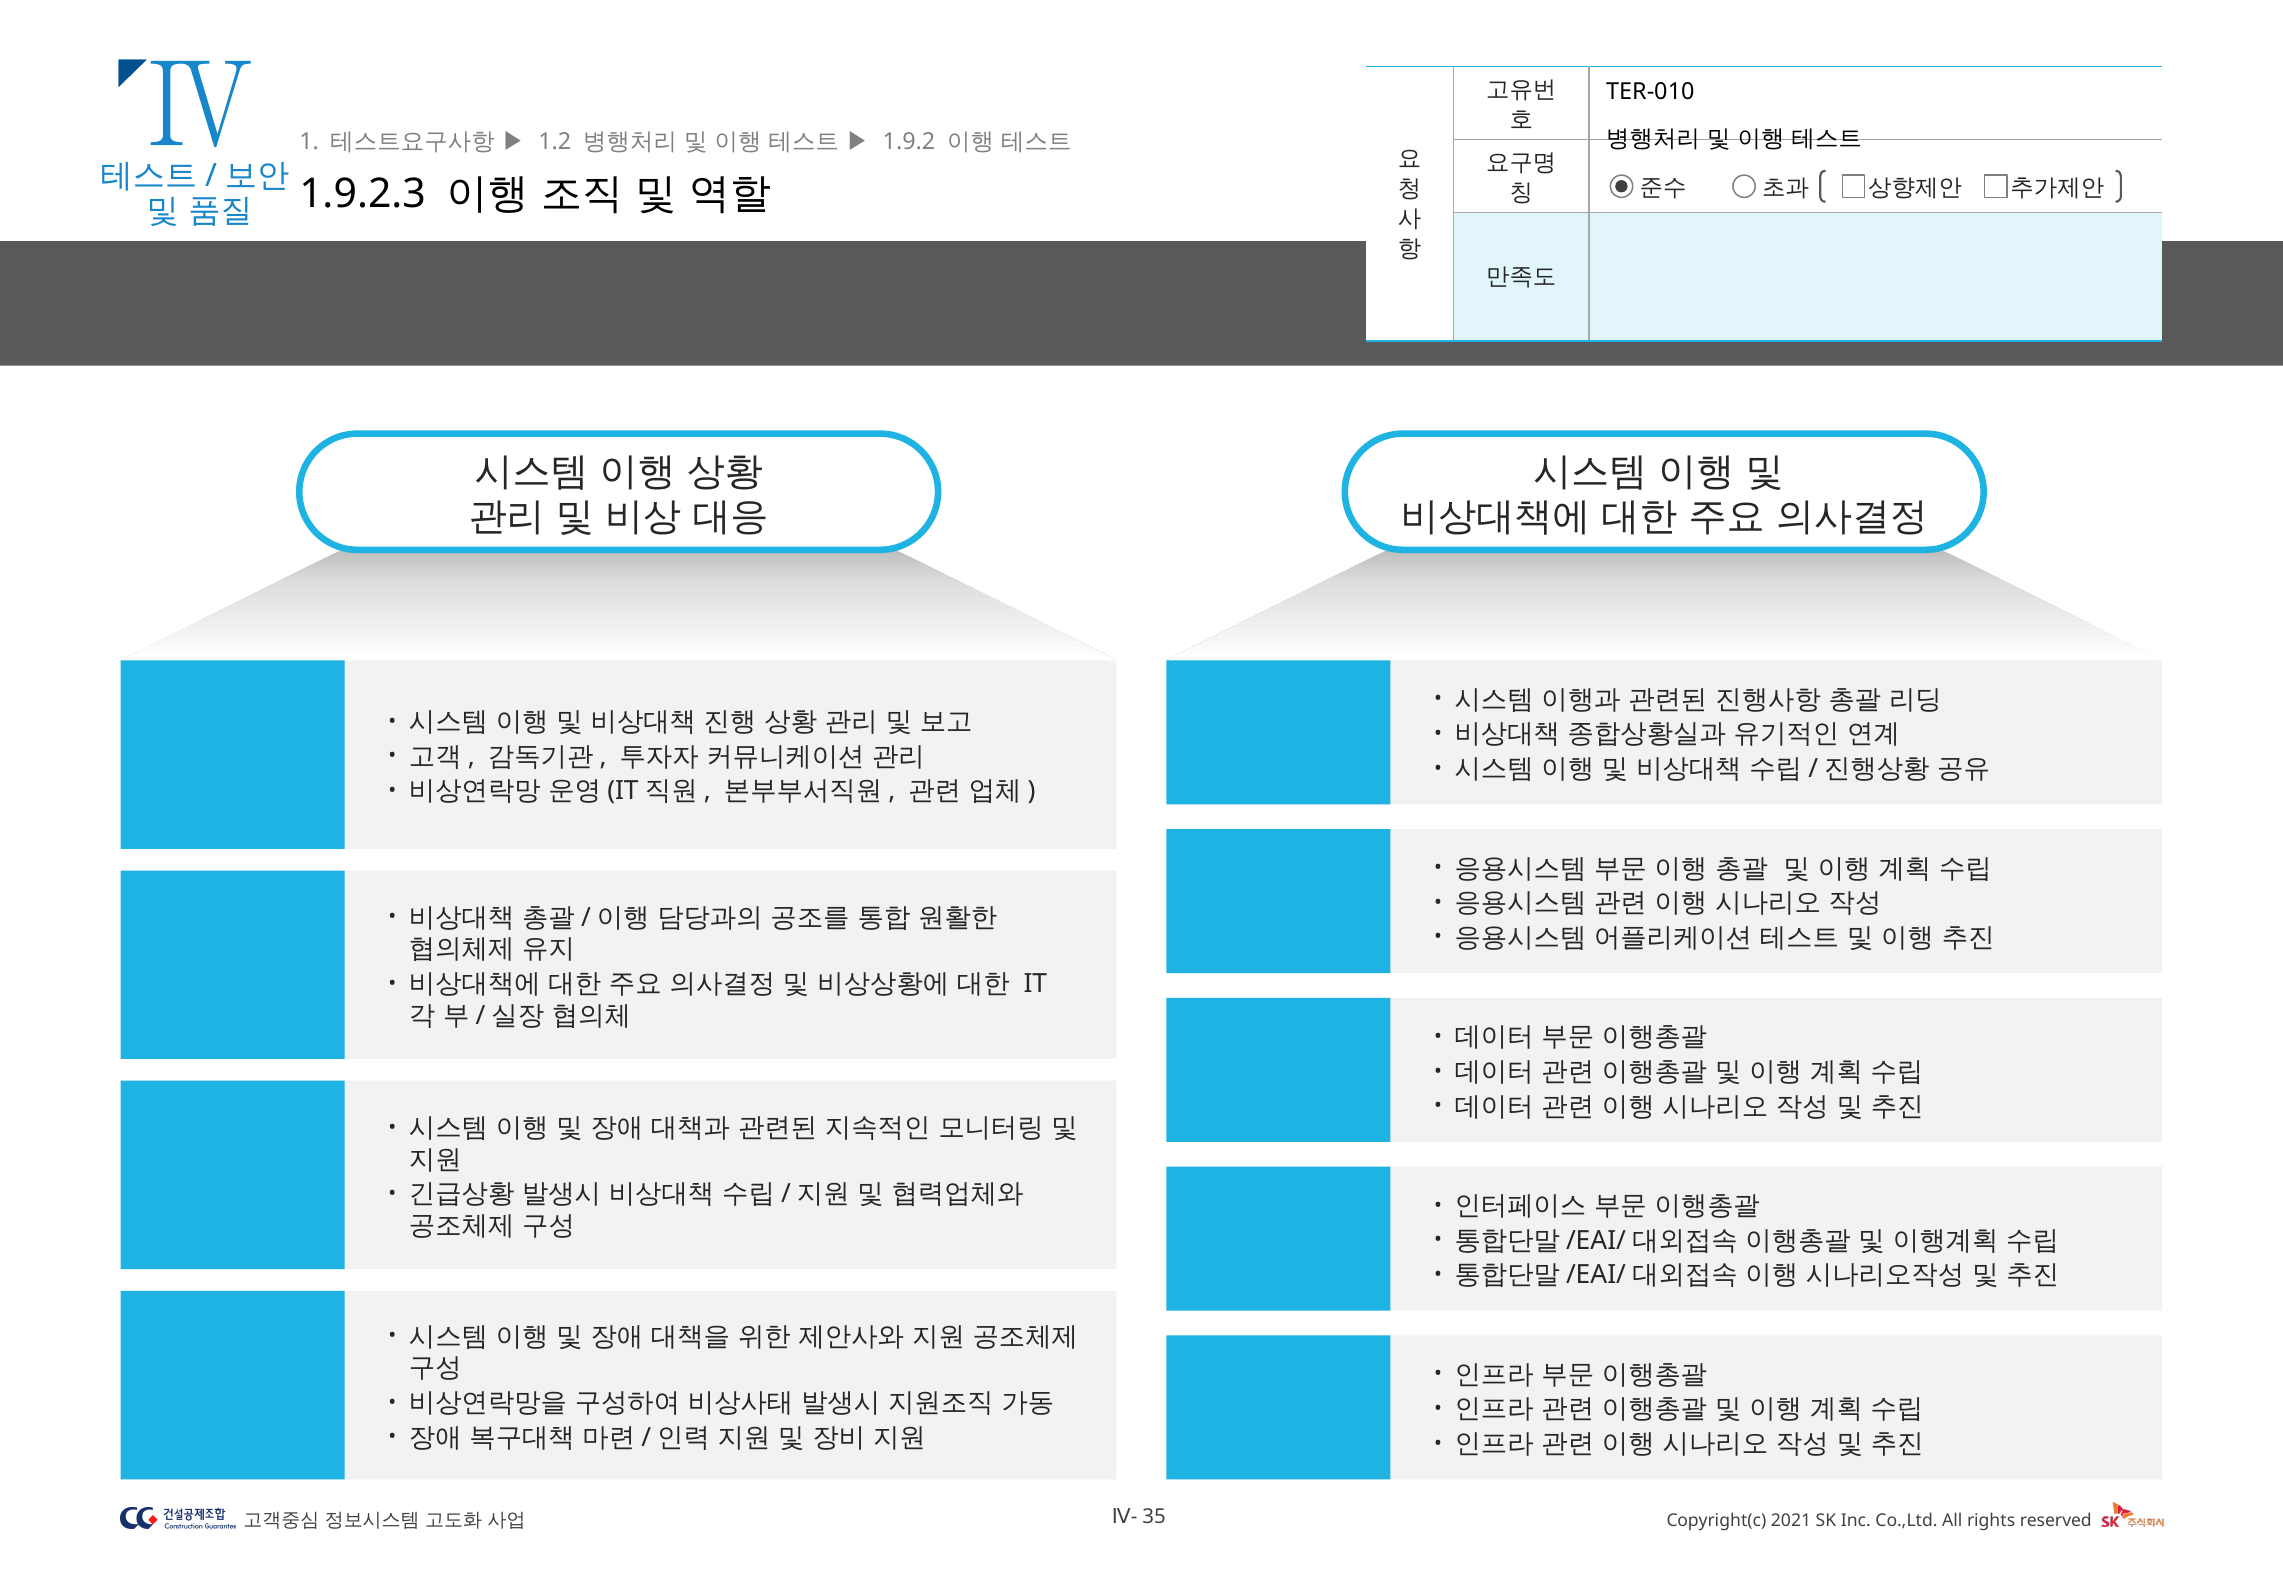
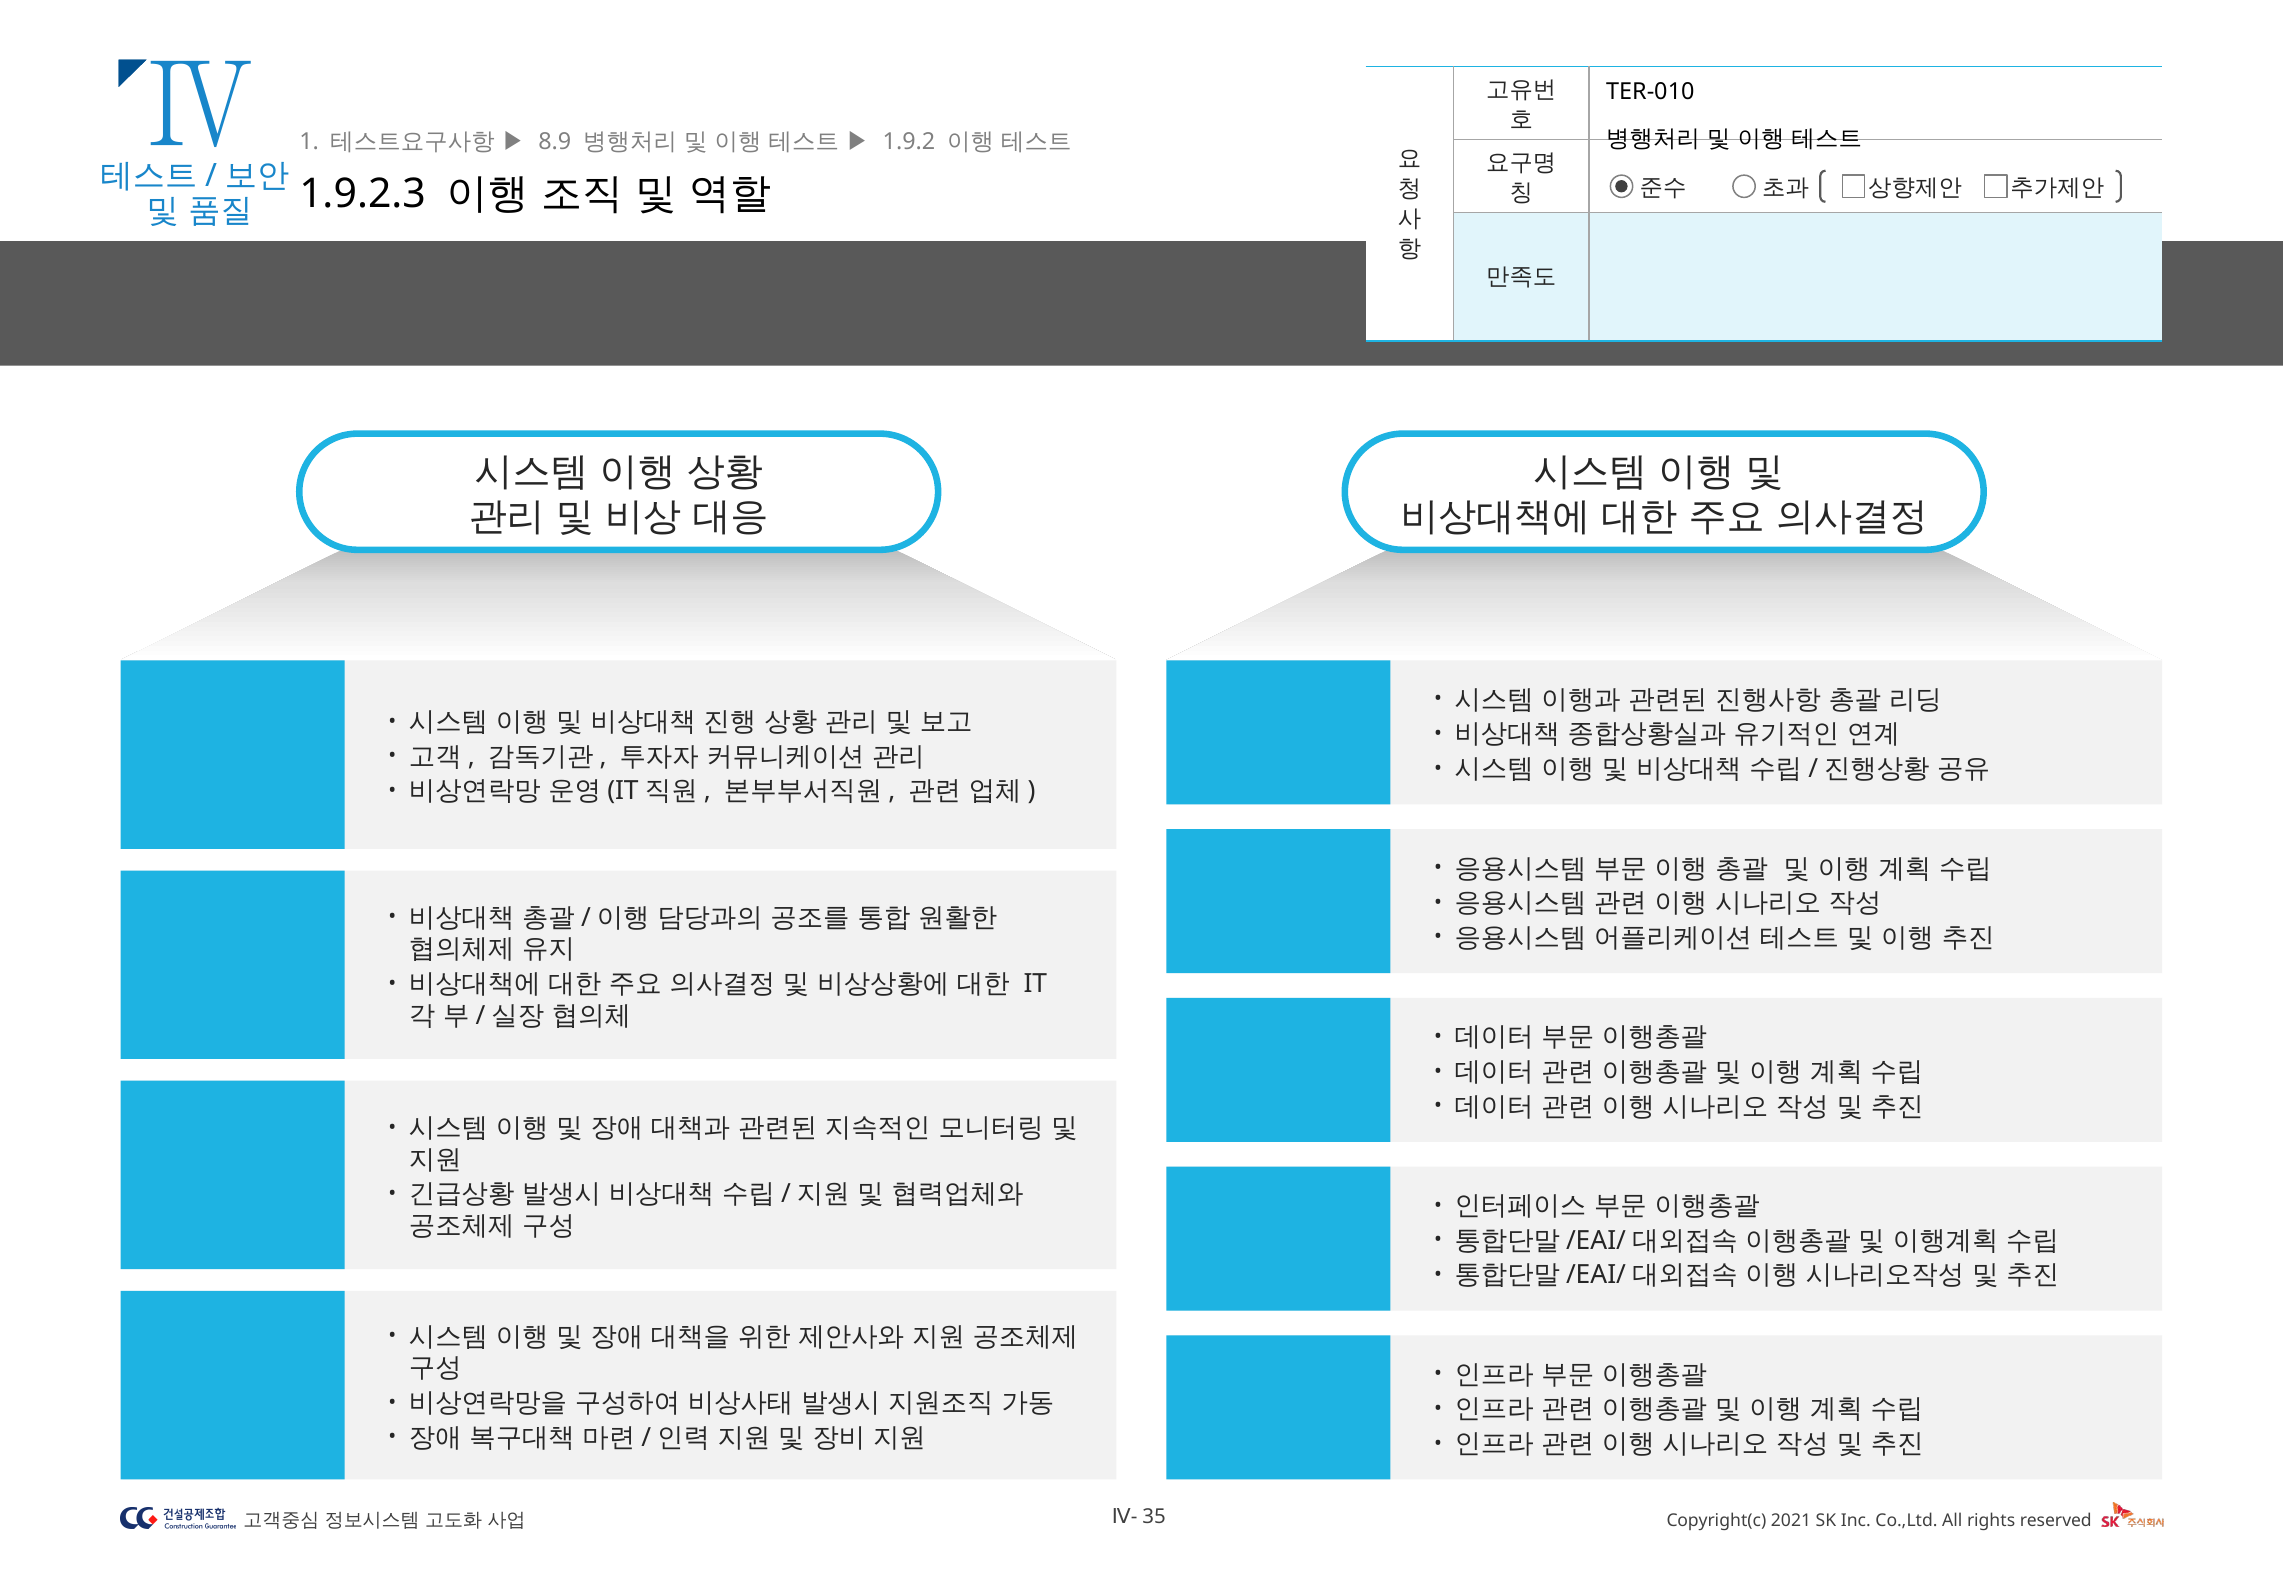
1.2: 1.2 -> 8.9
